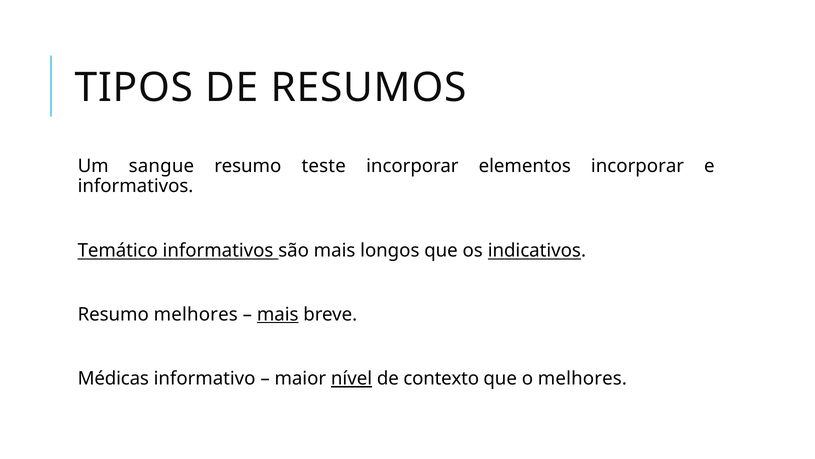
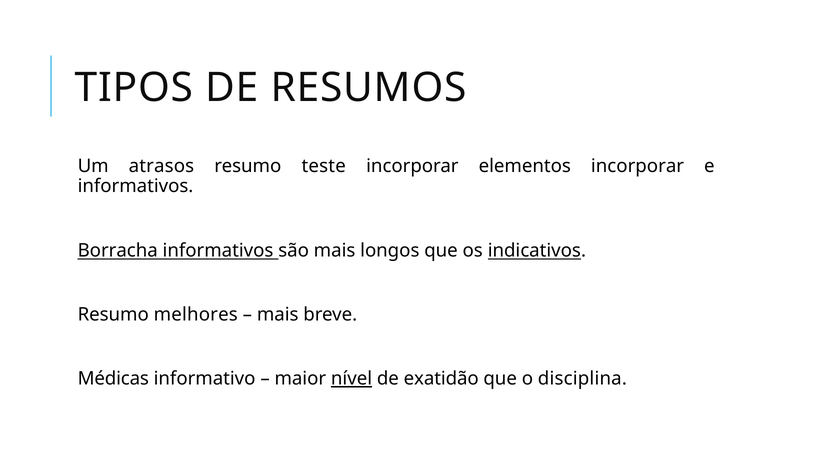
sangue: sangue -> atrasos
Temático: Temático -> Borracha
mais at (278, 314) underline: present -> none
contexto: contexto -> exatidão
o melhores: melhores -> disciplina
